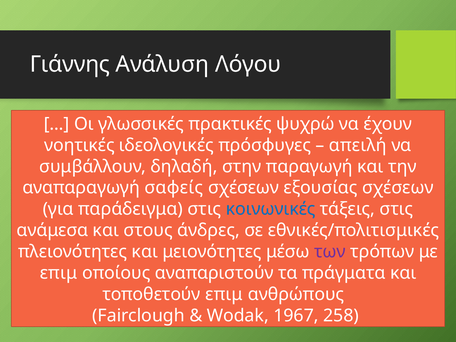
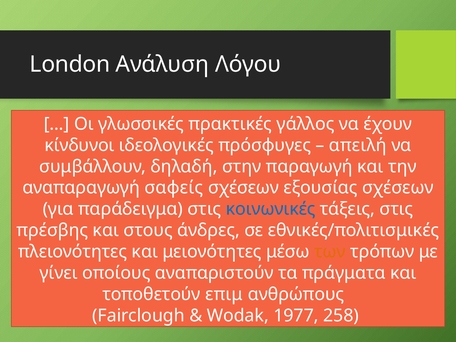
Γιάννης: Γιάννης -> London
ψυχρώ: ψυχρώ -> γάλλος
νοητικές: νοητικές -> κίνδυνοι
ανάμεσα: ανάμεσα -> πρέσβης
των colour: purple -> orange
επιμ at (58, 273): επιμ -> γίνει
1967: 1967 -> 1977
